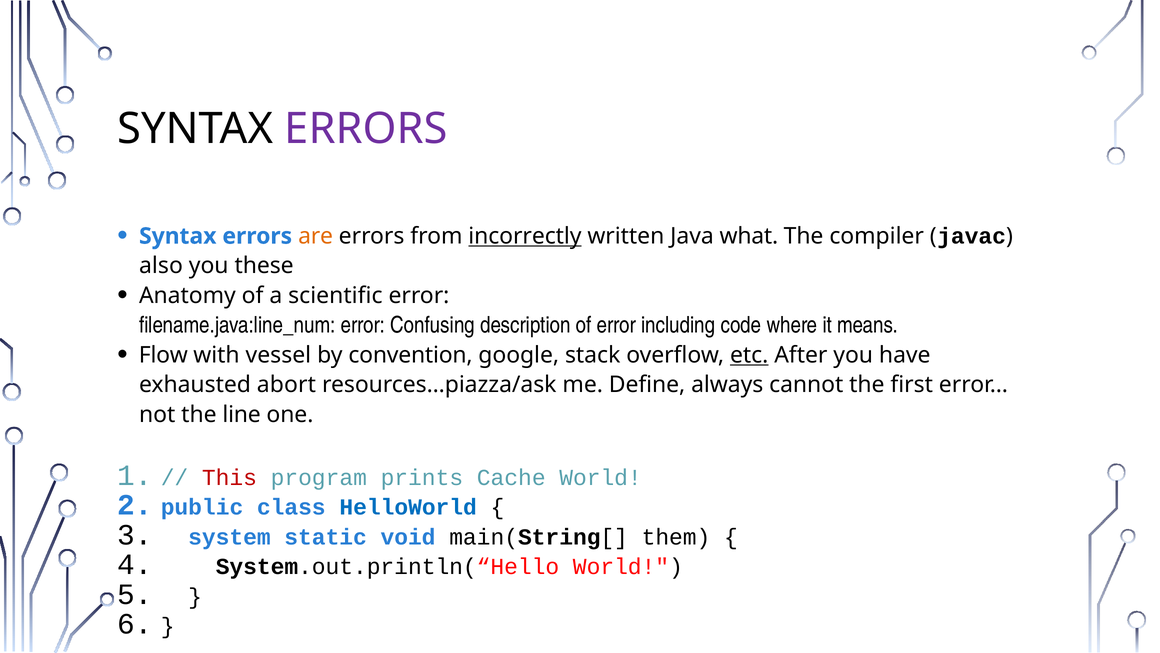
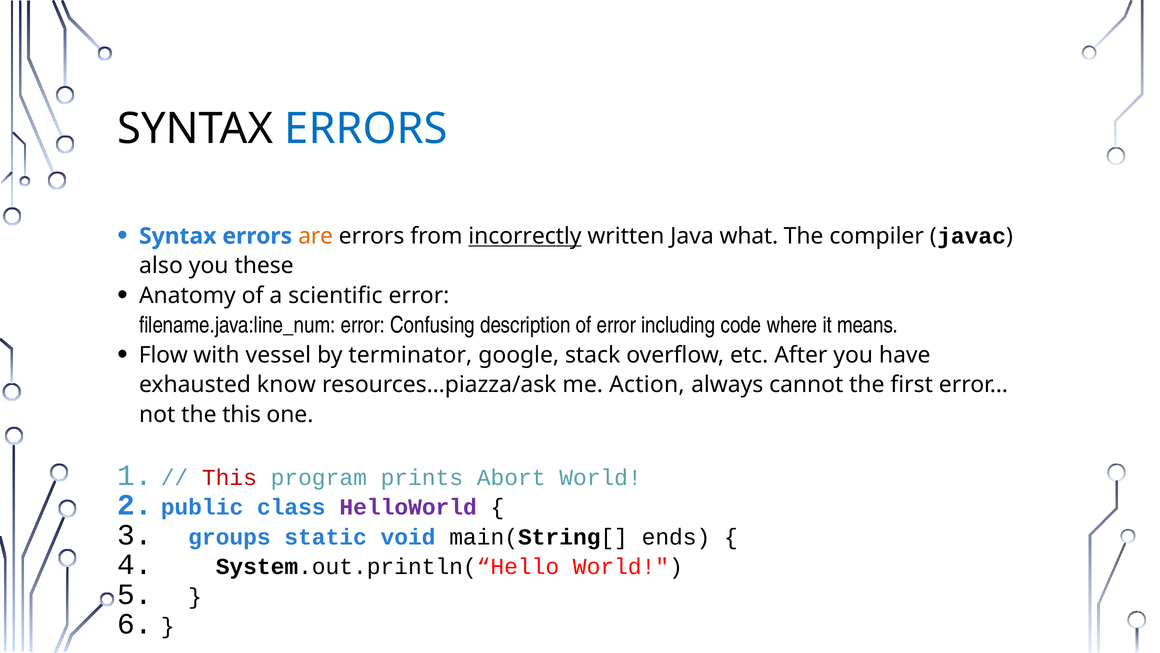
ERRORS at (366, 129) colour: purple -> blue
convention: convention -> terminator
etc underline: present -> none
abort: abort -> know
Define: Define -> Action
the line: line -> this
Cache: Cache -> Abort
HelloWorld colour: blue -> purple
system: system -> groups
them: them -> ends
